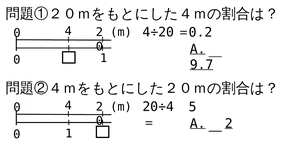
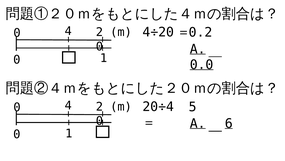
9.7: 9.7 -> 0.0
A 2: 2 -> 6
